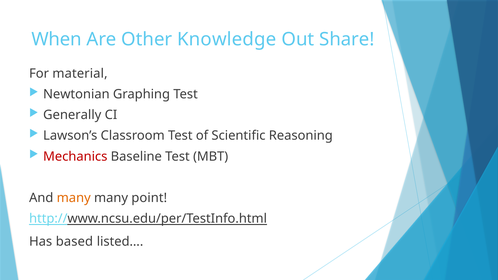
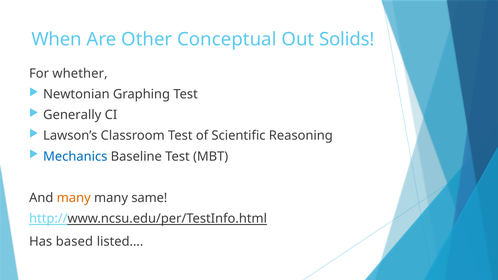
Knowledge: Knowledge -> Conceptual
Share: Share -> Solids
material: material -> whether
Mechanics colour: red -> blue
point: point -> same
